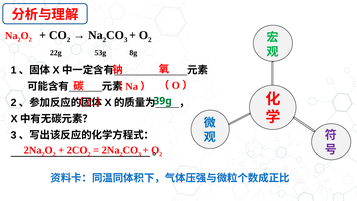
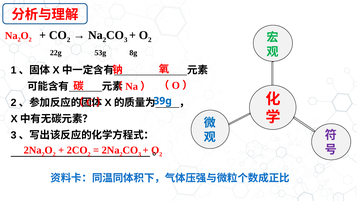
39g colour: green -> blue
